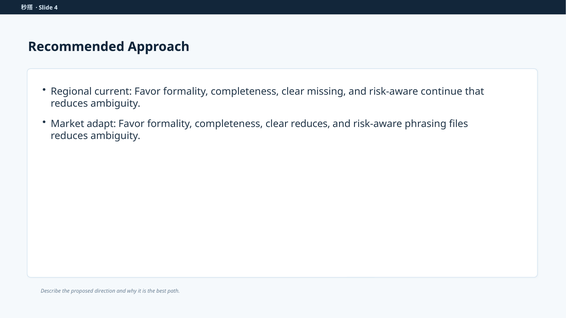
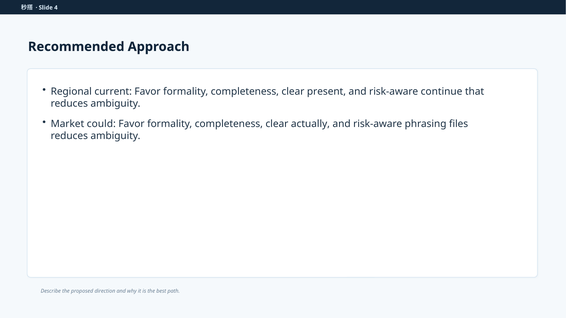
missing: missing -> present
adapt: adapt -> could
clear reduces: reduces -> actually
